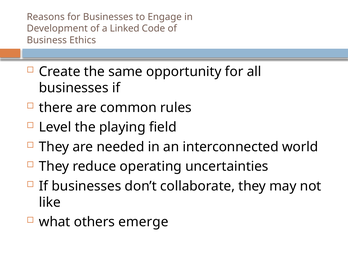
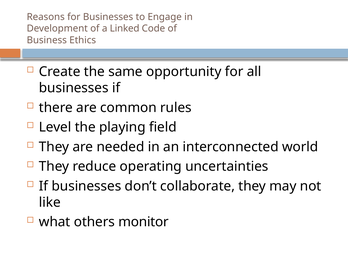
emerge: emerge -> monitor
